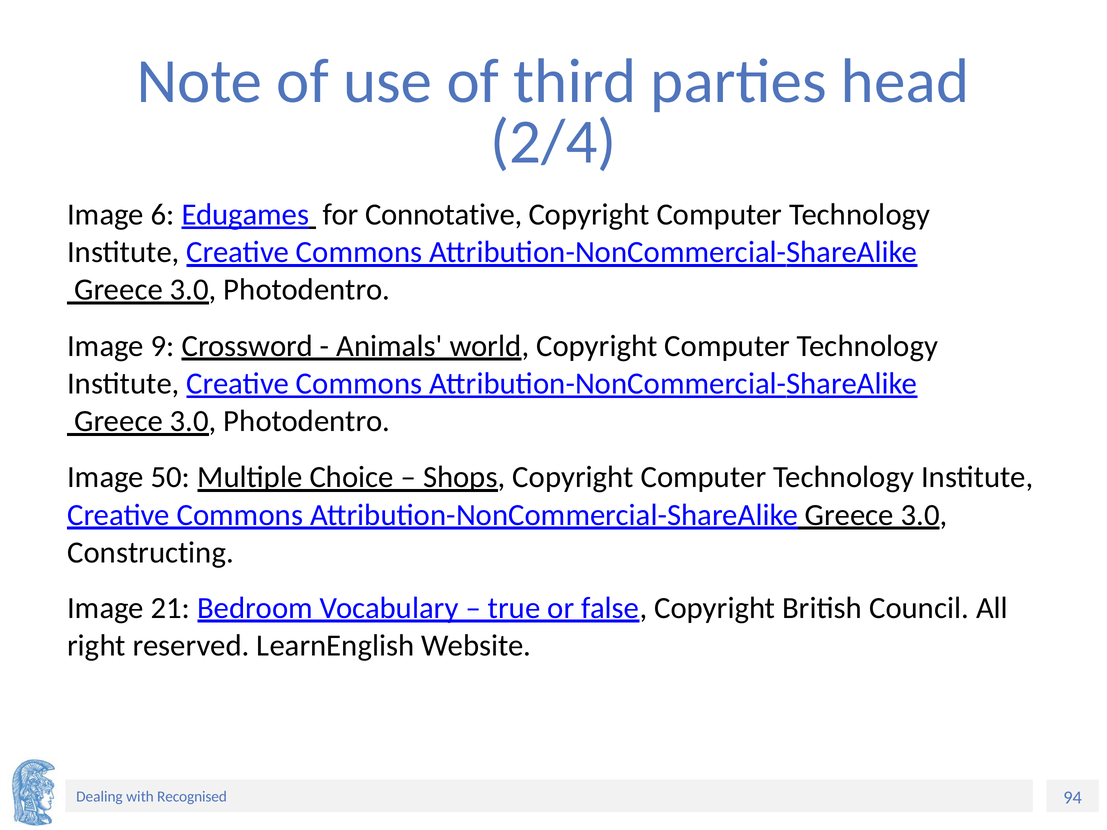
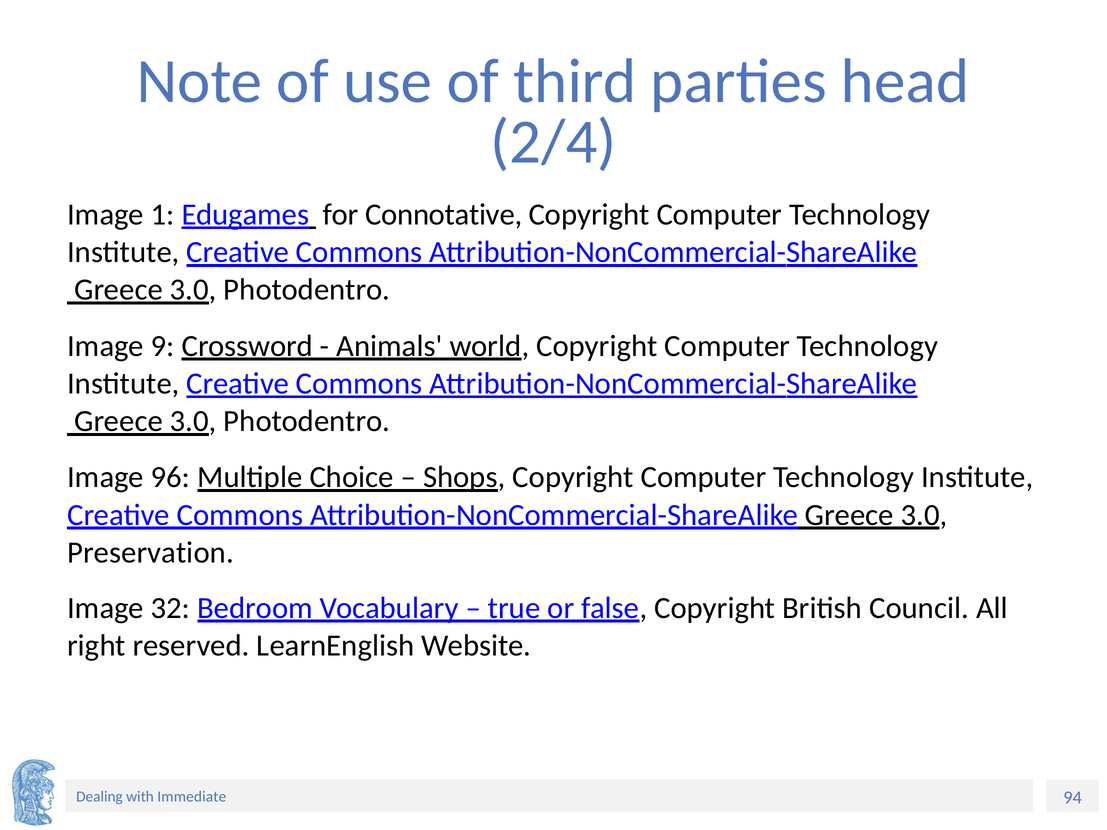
6: 6 -> 1
50: 50 -> 96
Constructing: Constructing -> Preservation
21: 21 -> 32
Recognised: Recognised -> Immediate
